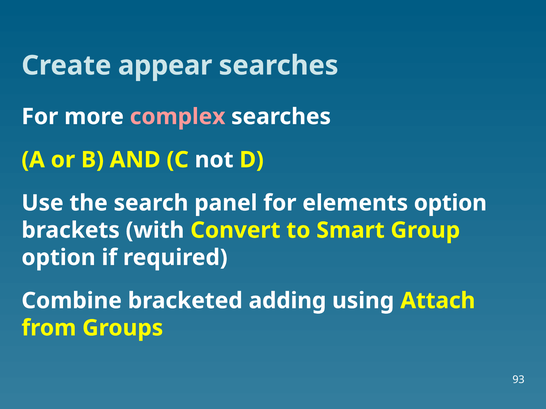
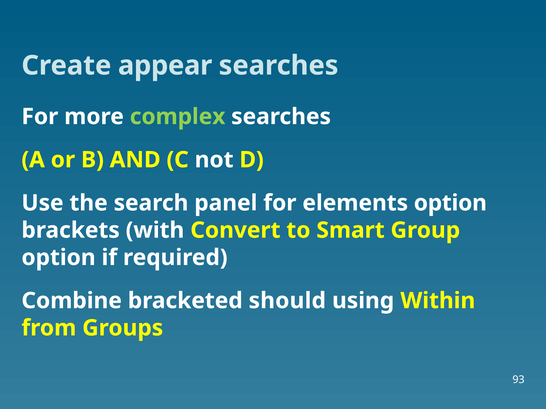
complex colour: pink -> light green
adding: adding -> should
Attach: Attach -> Within
